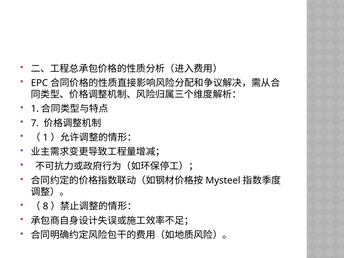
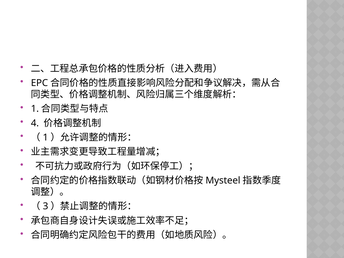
7: 7 -> 4
8: 8 -> 3
